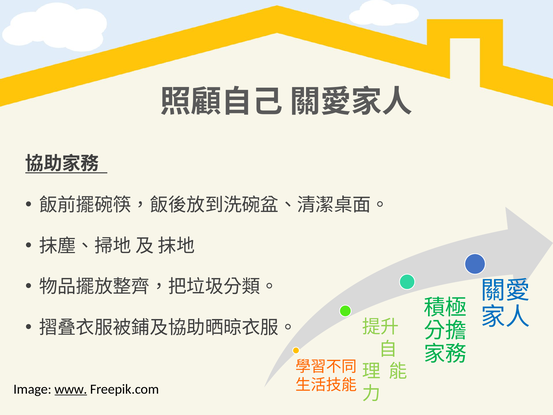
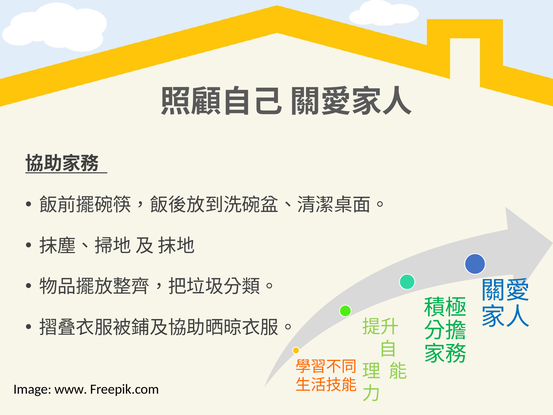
www underline: present -> none
